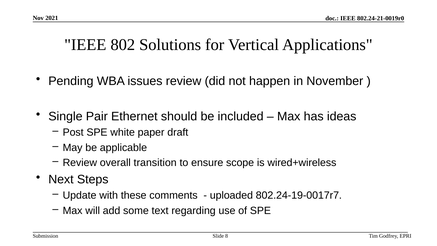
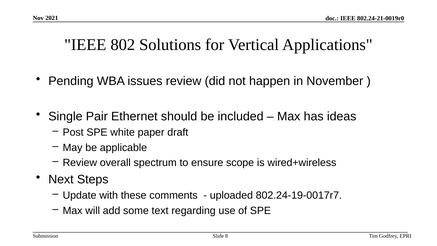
transition: transition -> spectrum
